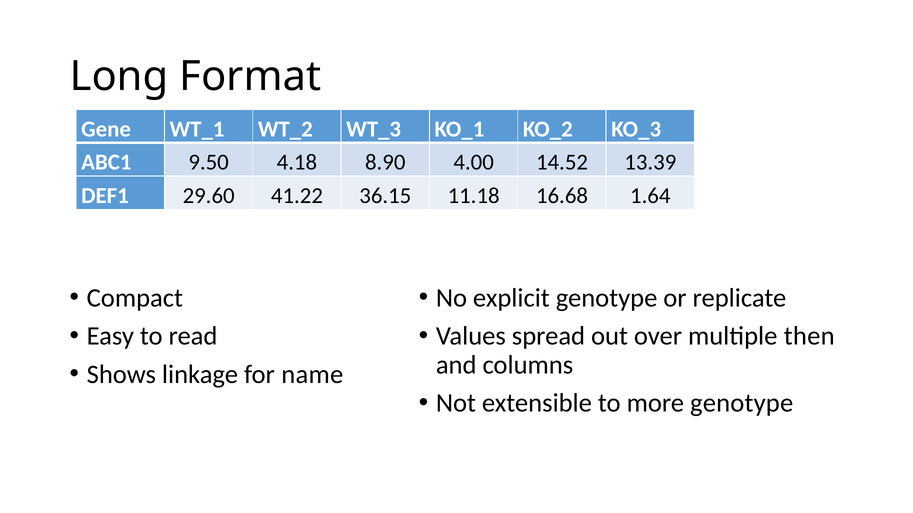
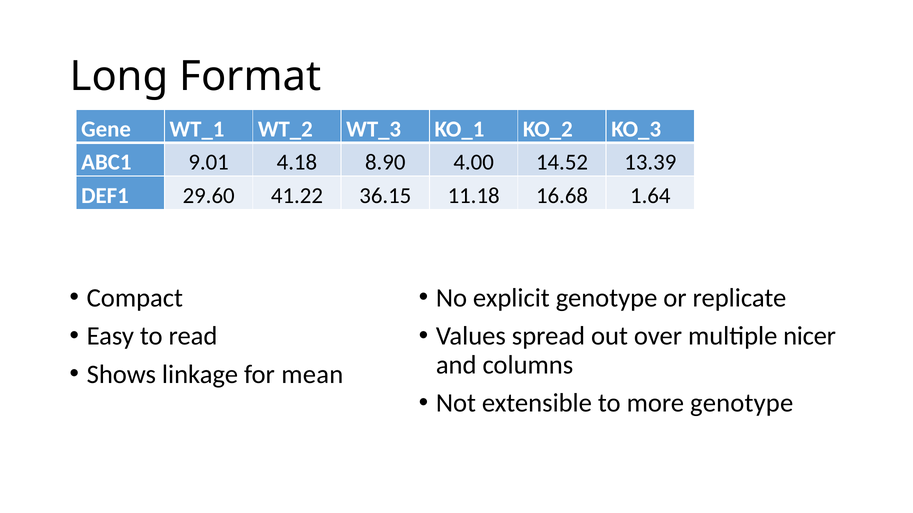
9.50: 9.50 -> 9.01
then: then -> nicer
name: name -> mean
